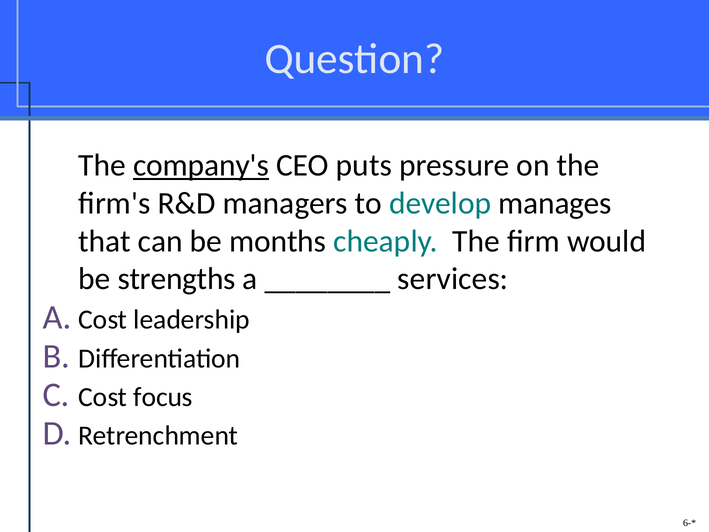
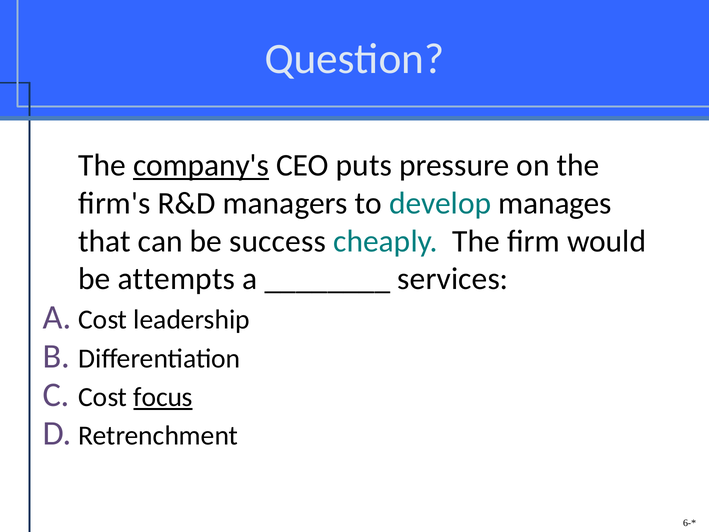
months: months -> success
strengths: strengths -> attempts
focus underline: none -> present
